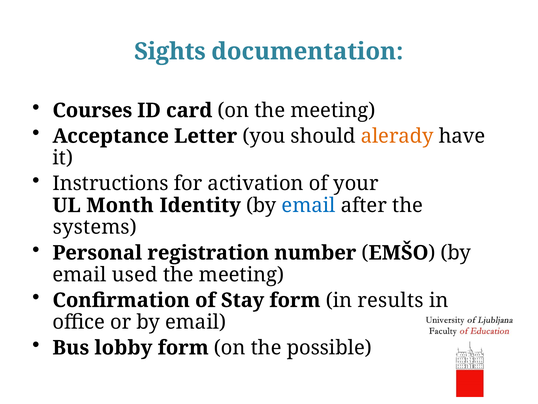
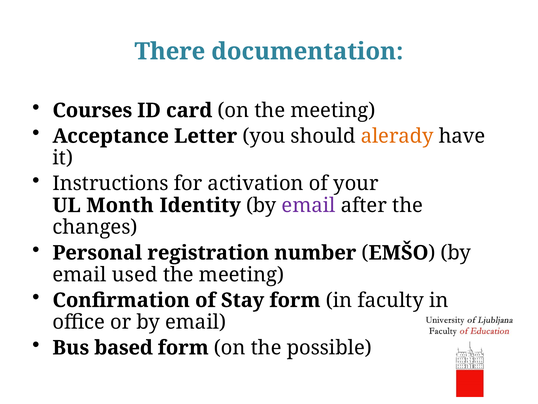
Sights: Sights -> There
email at (309, 205) colour: blue -> purple
systems: systems -> changes
results: results -> faculty
lobby: lobby -> based
